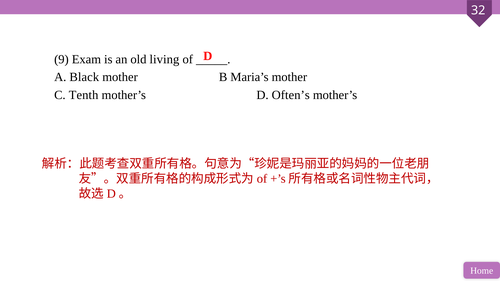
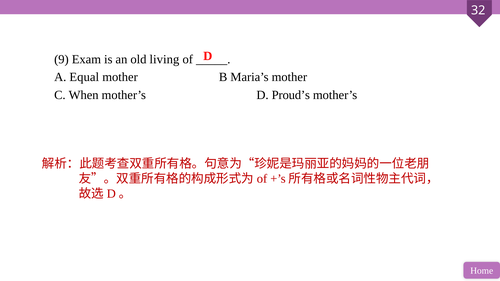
Black: Black -> Equal
Tenth: Tenth -> When
Often’s: Often’s -> Proud’s
